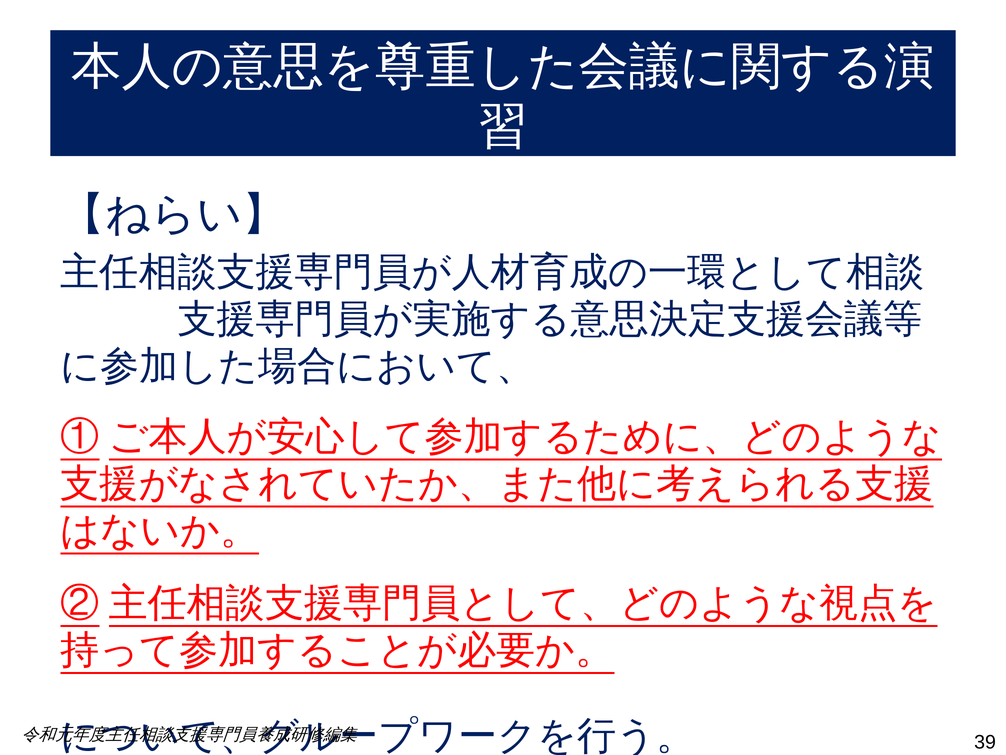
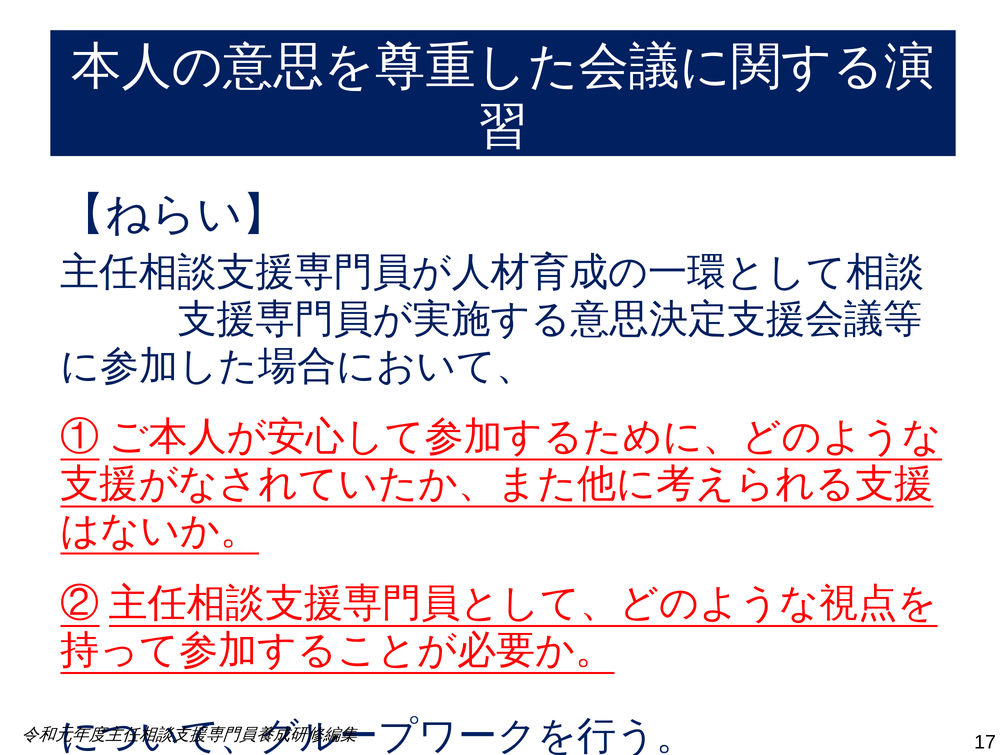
39: 39 -> 17
